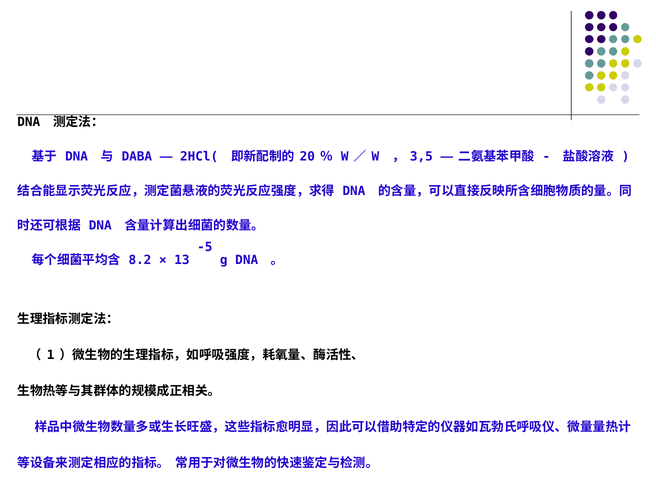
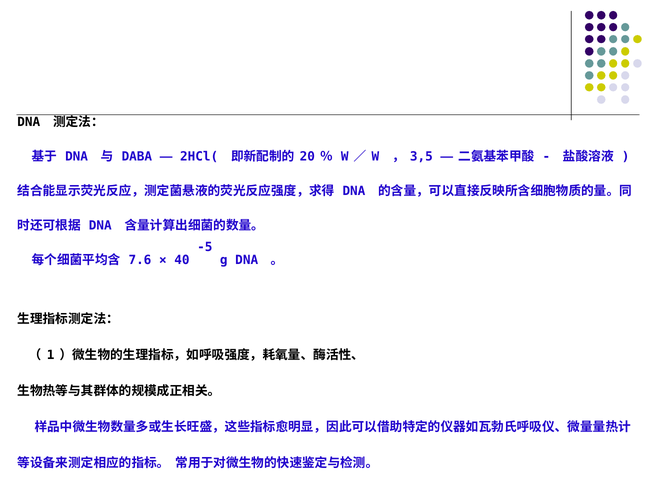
8.2: 8.2 -> 7.6
13: 13 -> 40
